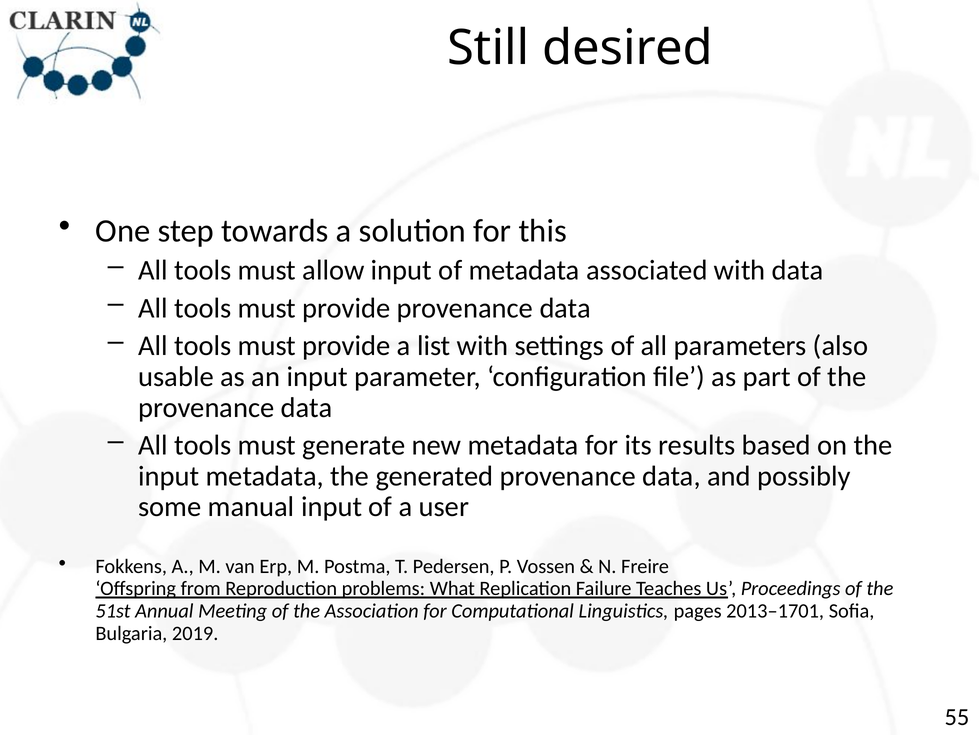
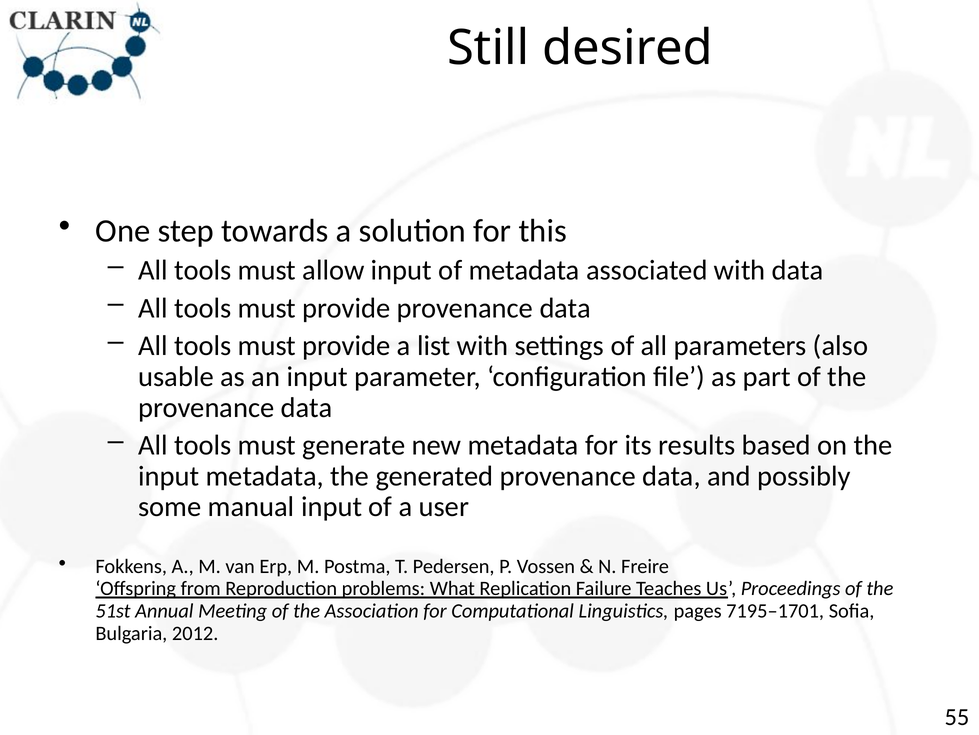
2013–1701: 2013–1701 -> 7195–1701
2019: 2019 -> 2012
